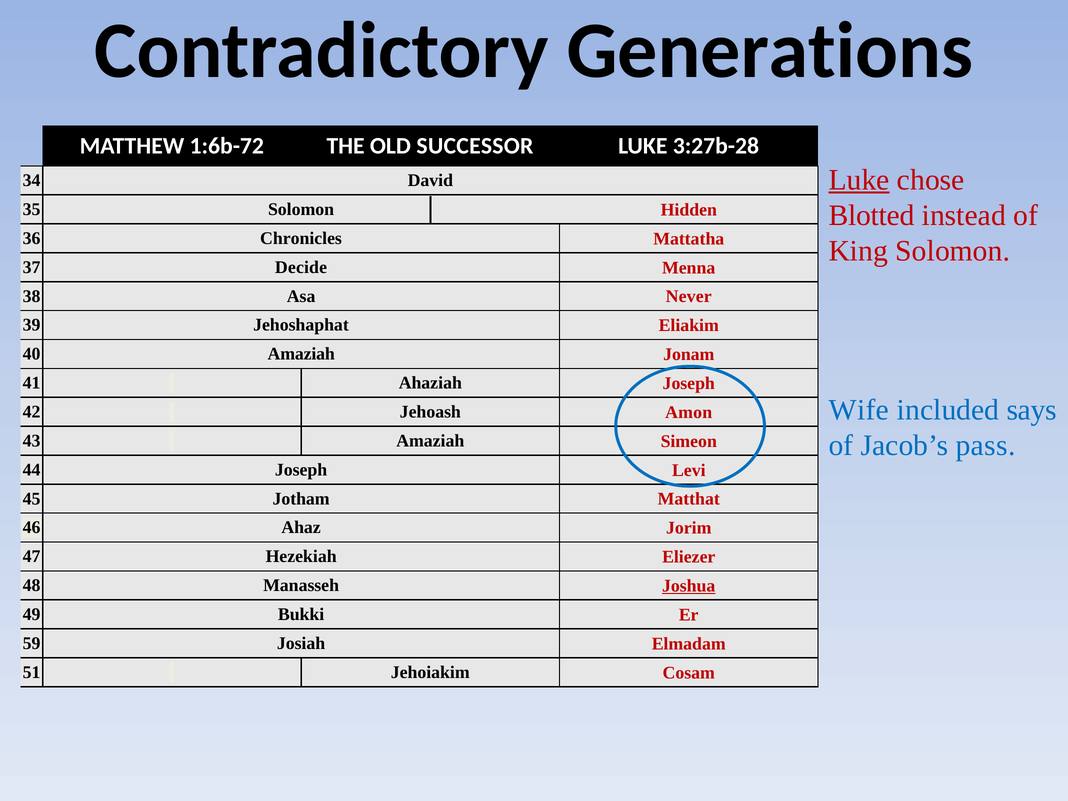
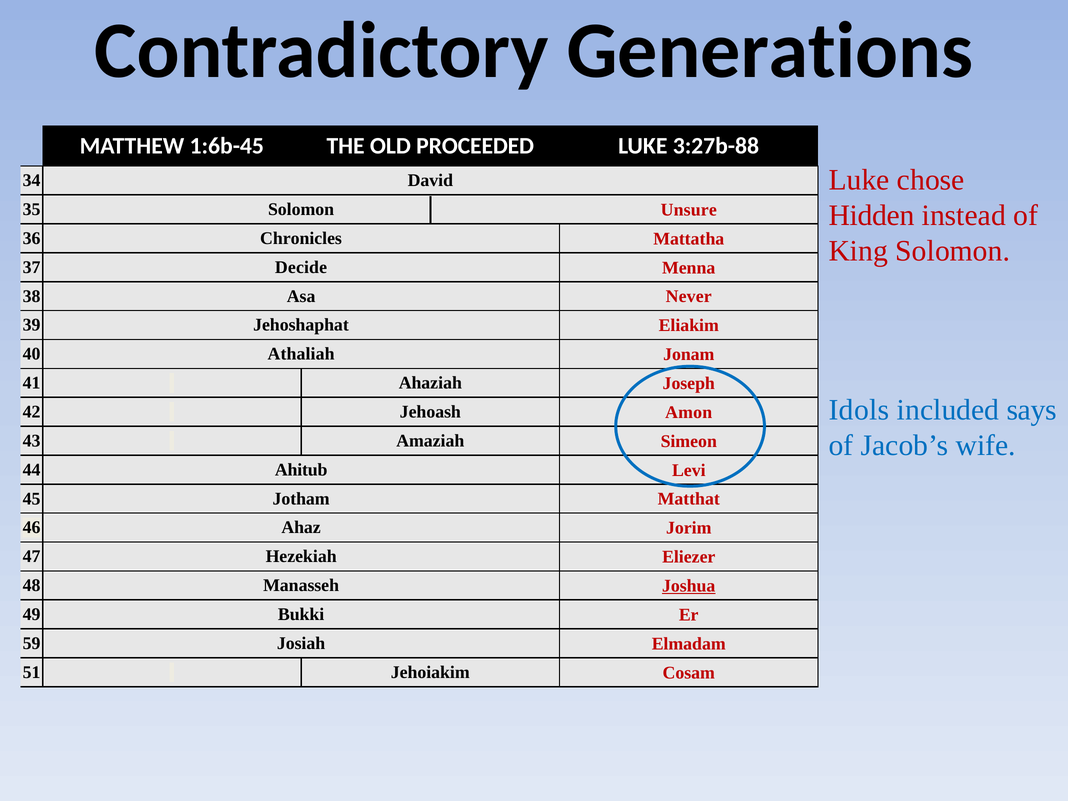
1:6b-72: 1:6b-72 -> 1:6b-45
SUCCESSOR: SUCCESSOR -> PROCEEDED
3:27b-28: 3:27b-28 -> 3:27b-88
Luke at (859, 180) underline: present -> none
Hidden: Hidden -> Unsure
Blotted: Blotted -> Hidden
40 Amaziah: Amaziah -> Athaliah
Wife: Wife -> Idols
pass: pass -> wife
44 Joseph: Joseph -> Ahitub
